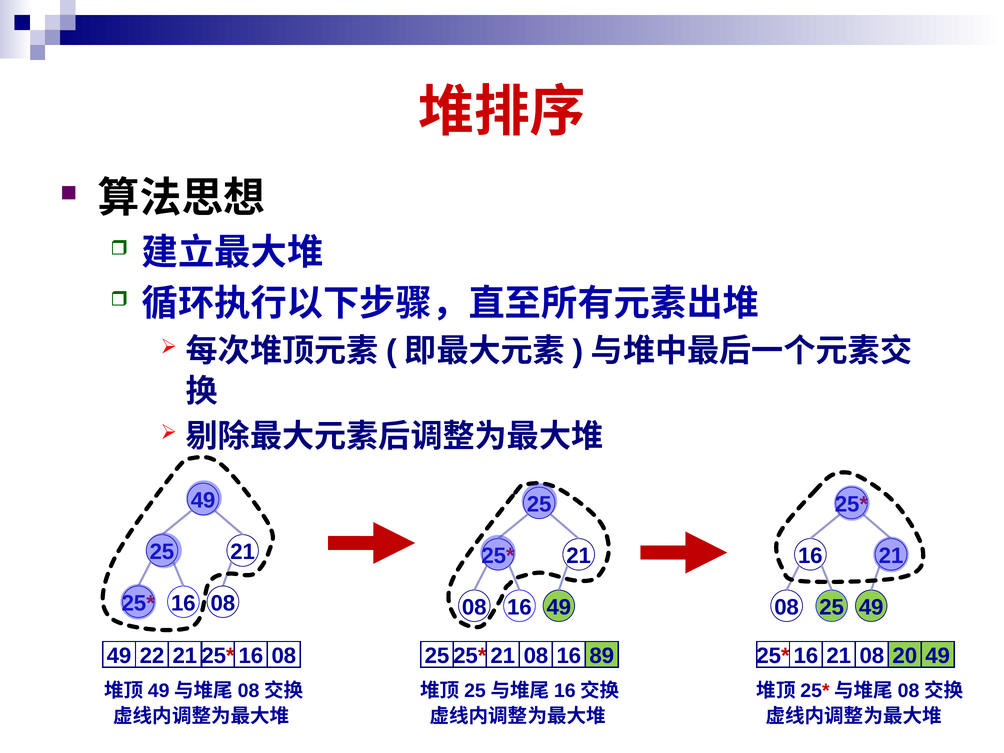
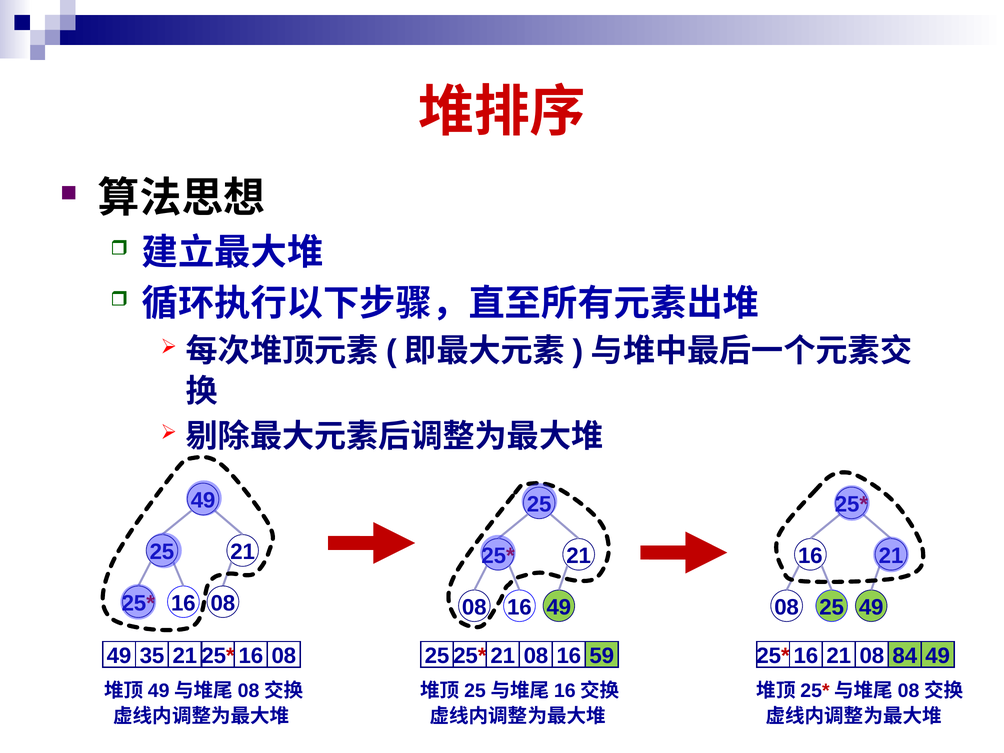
22: 22 -> 35
89: 89 -> 59
20: 20 -> 84
